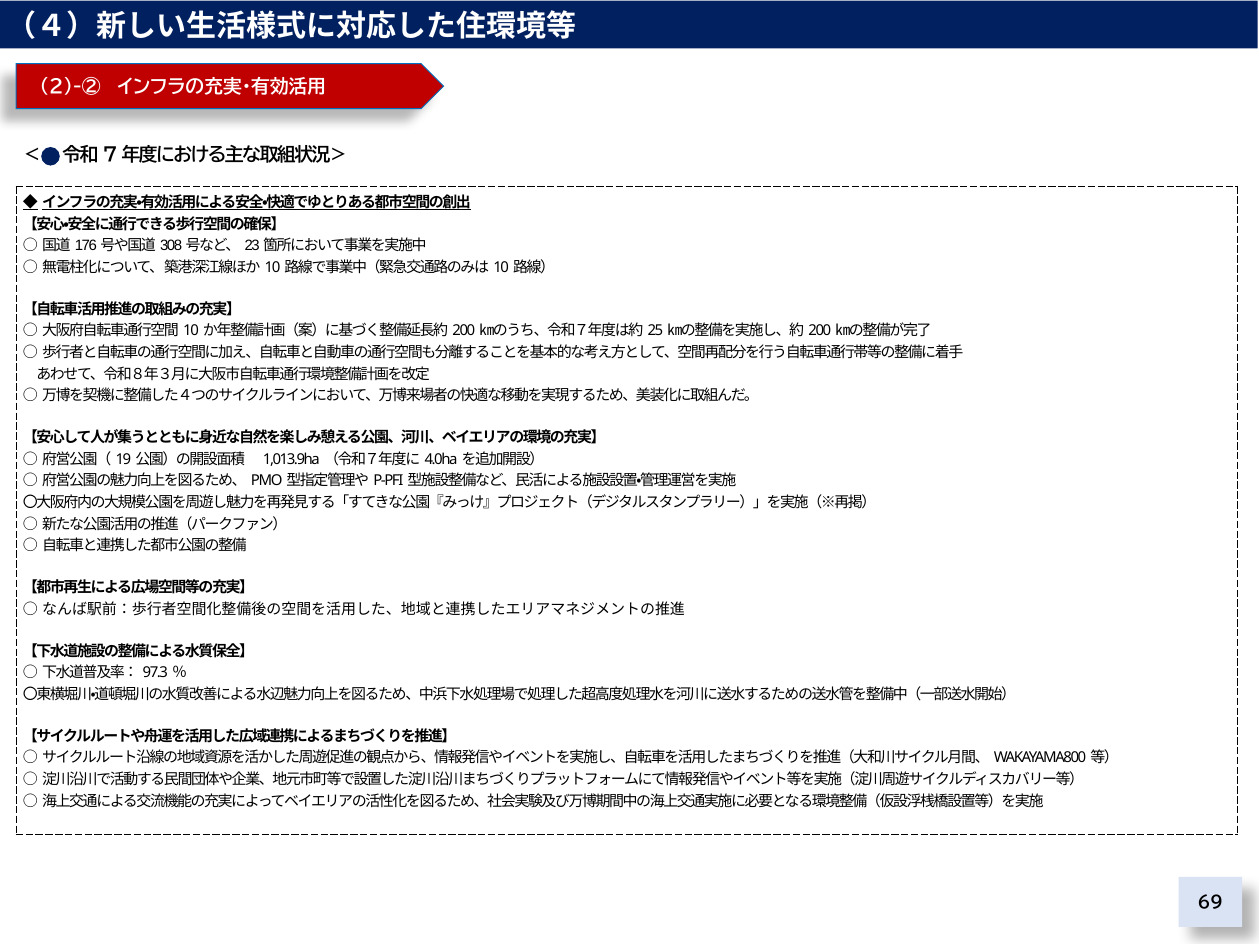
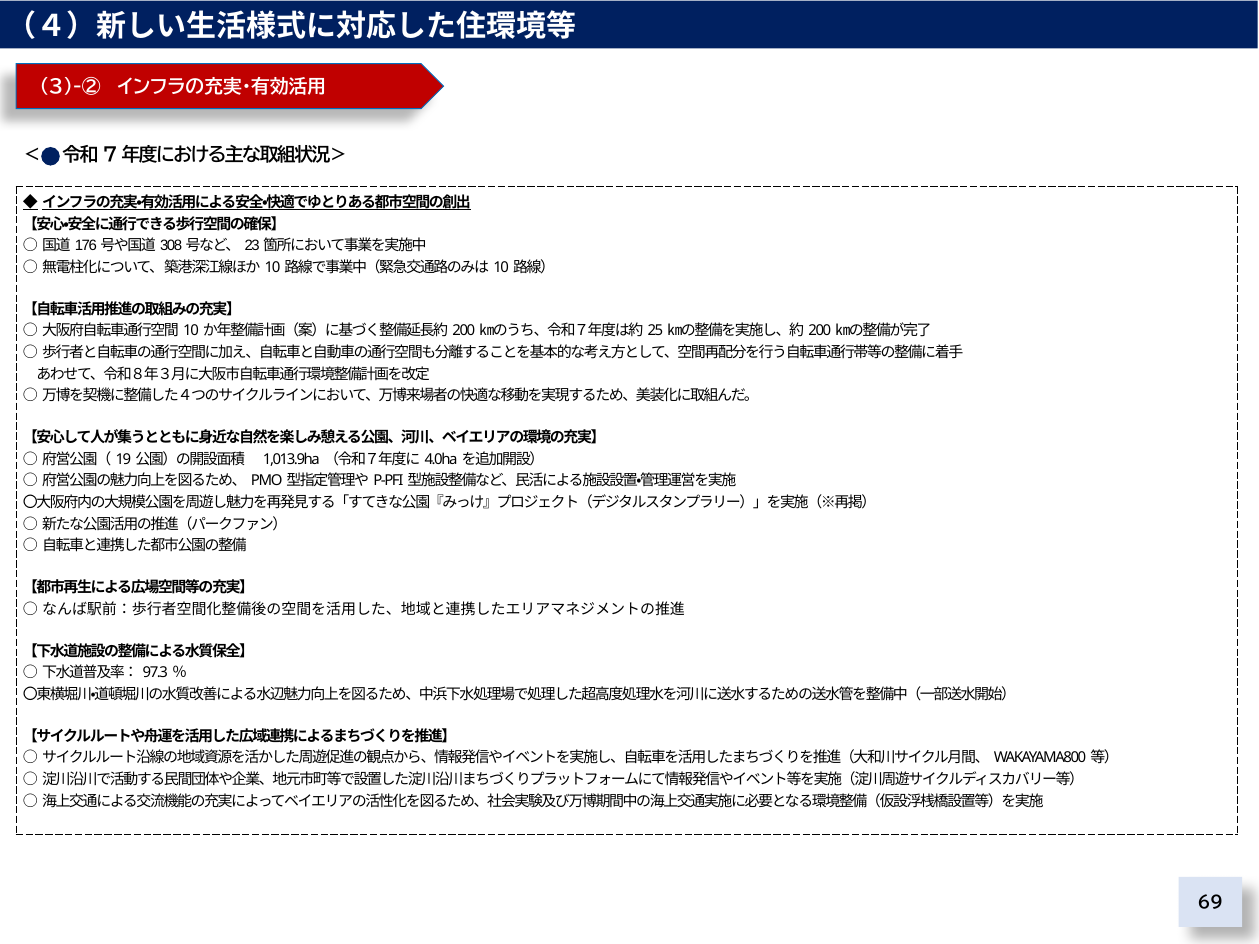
2)-②: 2)-② -> 3)-②
